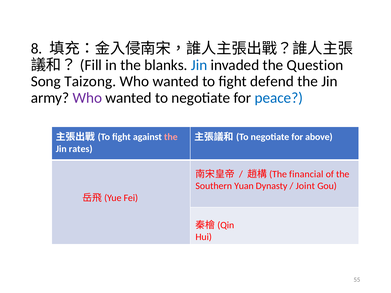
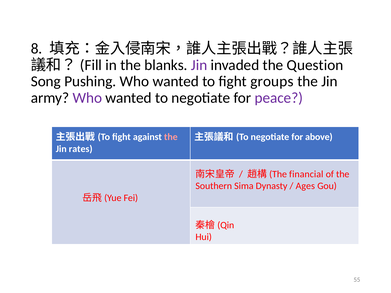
Jin at (199, 65) colour: blue -> purple
Taizong: Taizong -> Pushing
defend: defend -> groups
peace colour: blue -> purple
Yuan: Yuan -> Sima
Joint: Joint -> Ages
